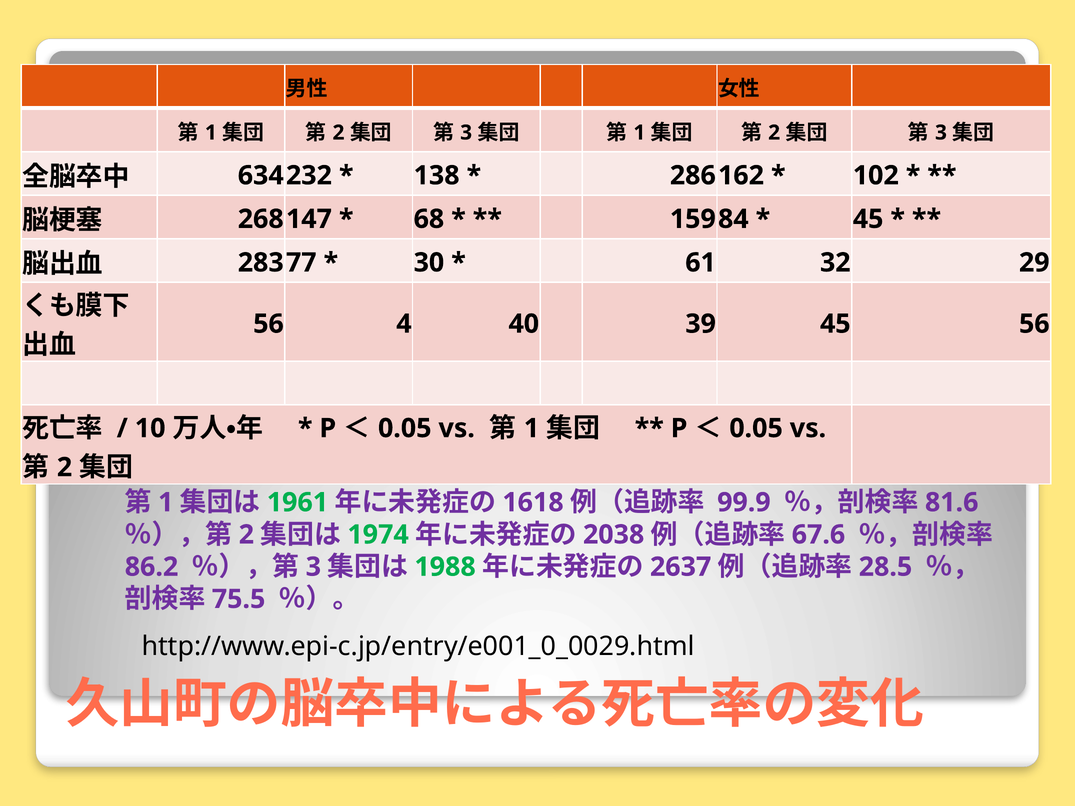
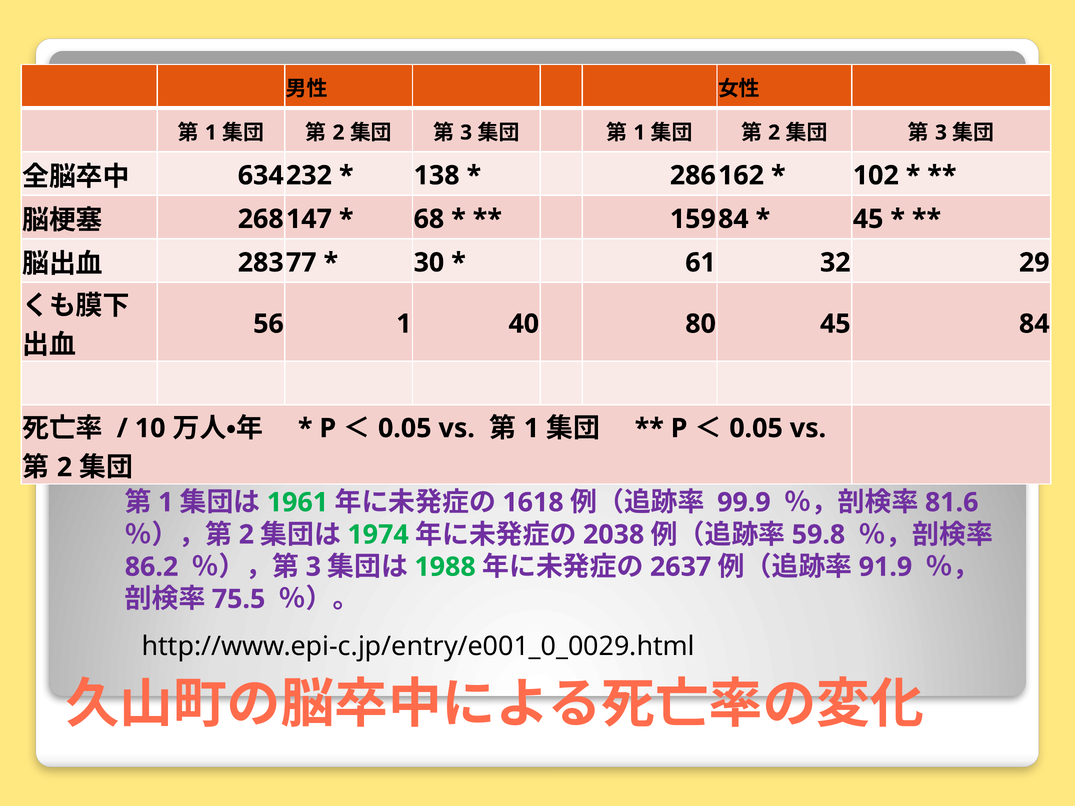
56 4: 4 -> 1
39: 39 -> 80
45 56: 56 -> 84
67.6: 67.6 -> 59.8
28.5: 28.5 -> 91.9
